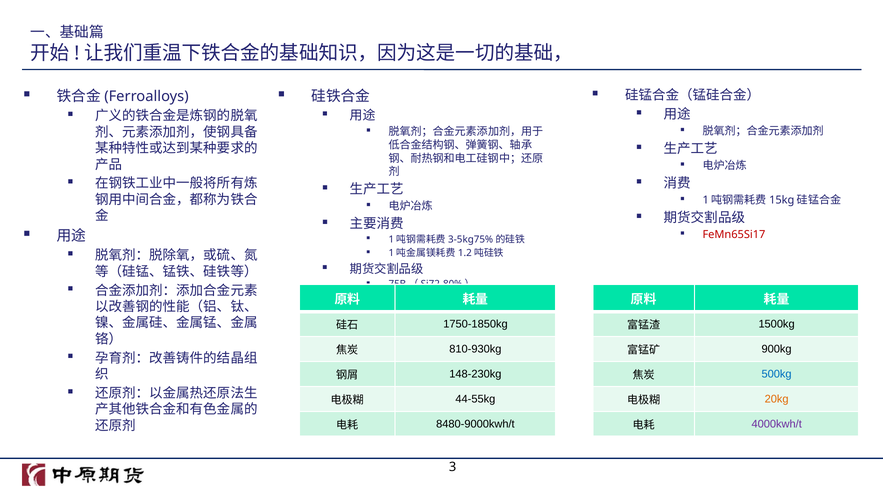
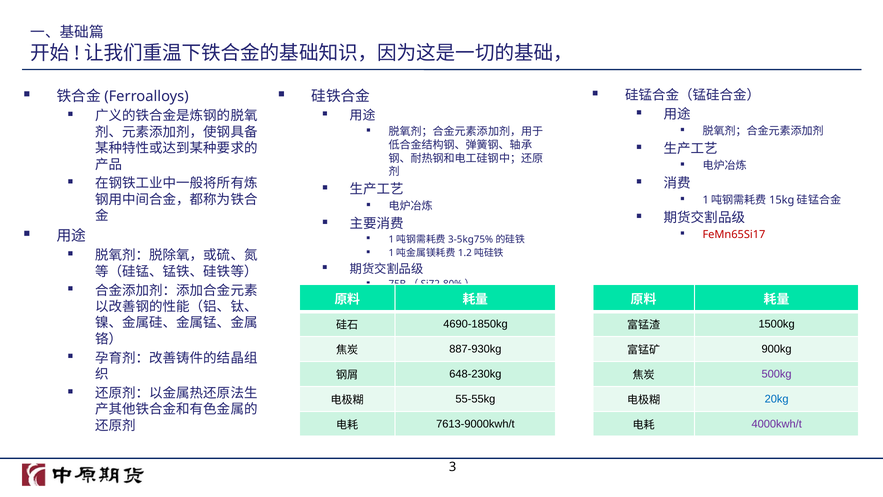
1750-1850kg: 1750-1850kg -> 4690-1850kg
810-930kg: 810-930kg -> 887-930kg
148-230kg: 148-230kg -> 648-230kg
500kg colour: blue -> purple
44-55kg: 44-55kg -> 55-55kg
20kg colour: orange -> blue
8480-9000kwh/t: 8480-9000kwh/t -> 7613-9000kwh/t
